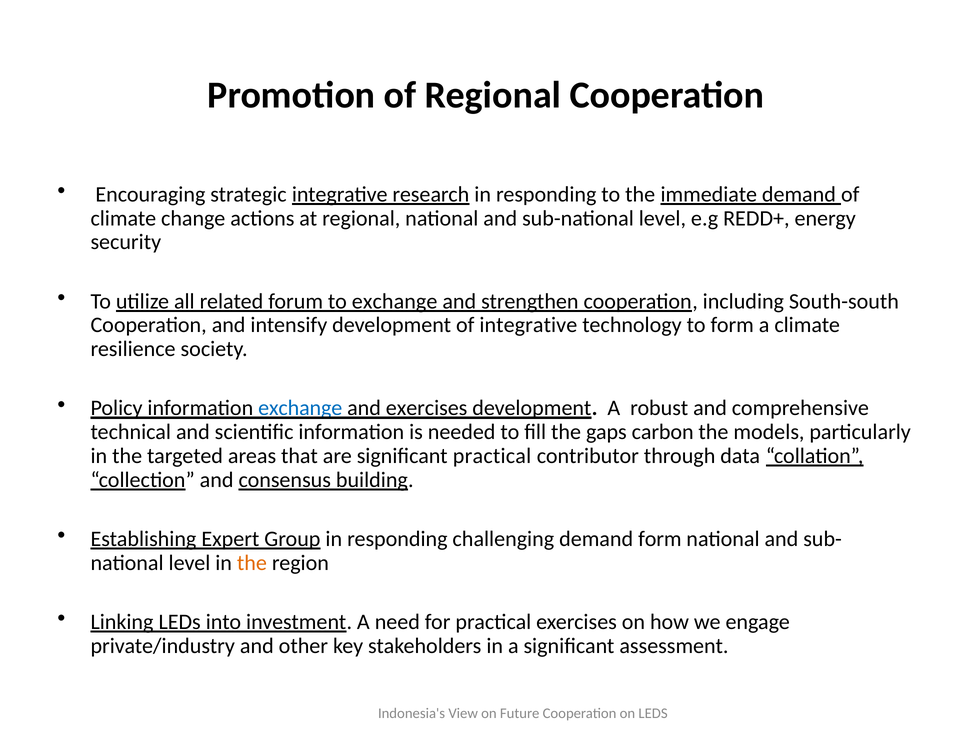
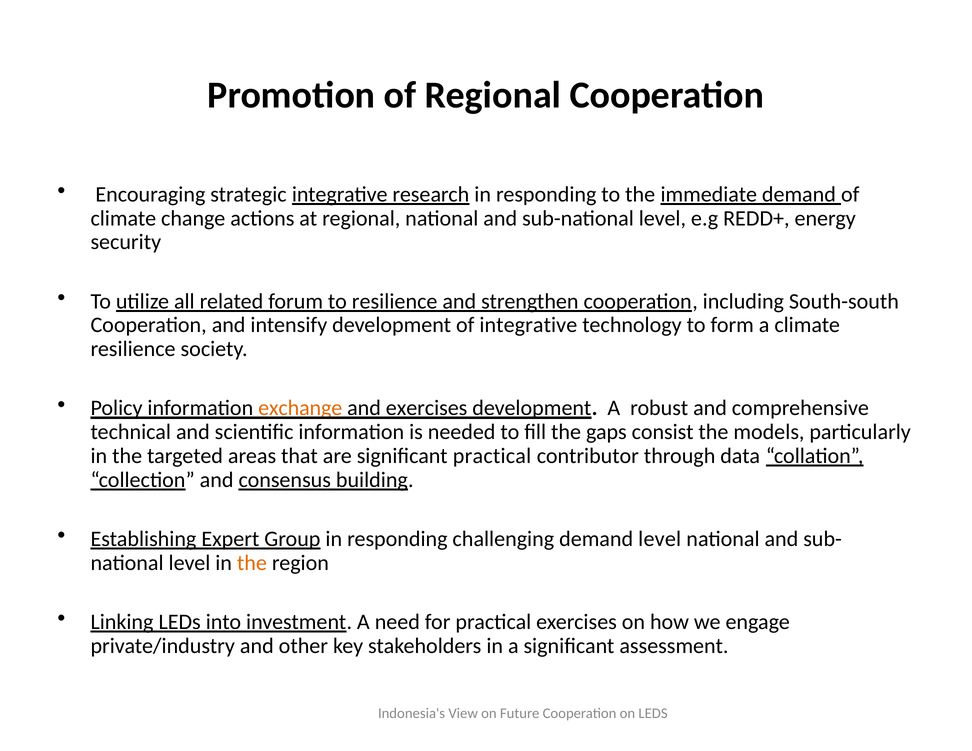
to exchange: exchange -> resilience
exchange at (300, 408) colour: blue -> orange
carbon: carbon -> consist
demand form: form -> level
